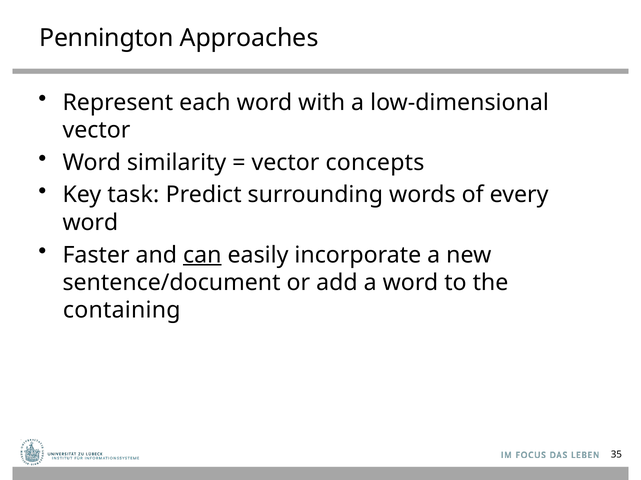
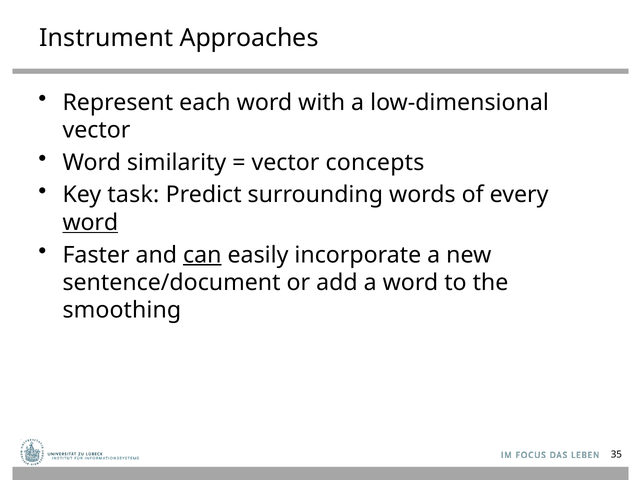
Pennington: Pennington -> Instrument
word at (90, 223) underline: none -> present
containing: containing -> smoothing
